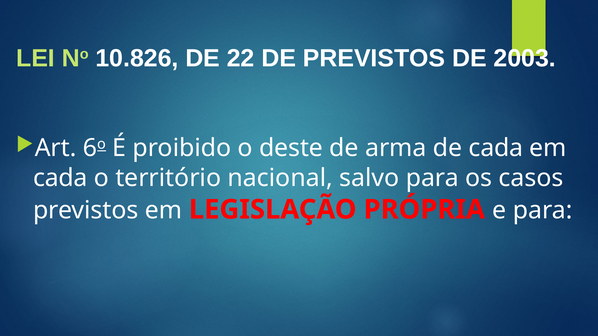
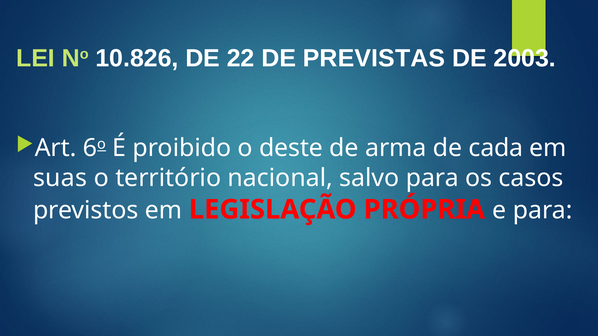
DE PREVISTOS: PREVISTOS -> PREVISTAS
cada at (60, 178): cada -> suas
